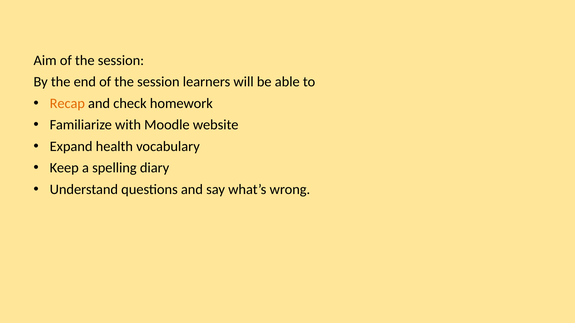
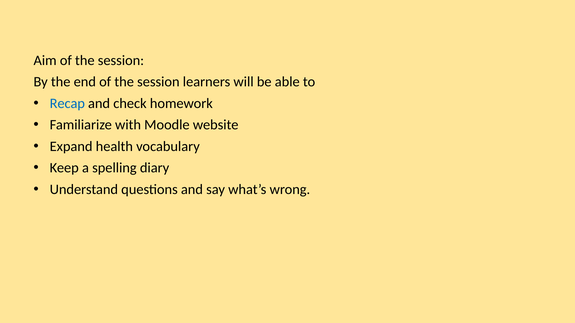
Recap colour: orange -> blue
